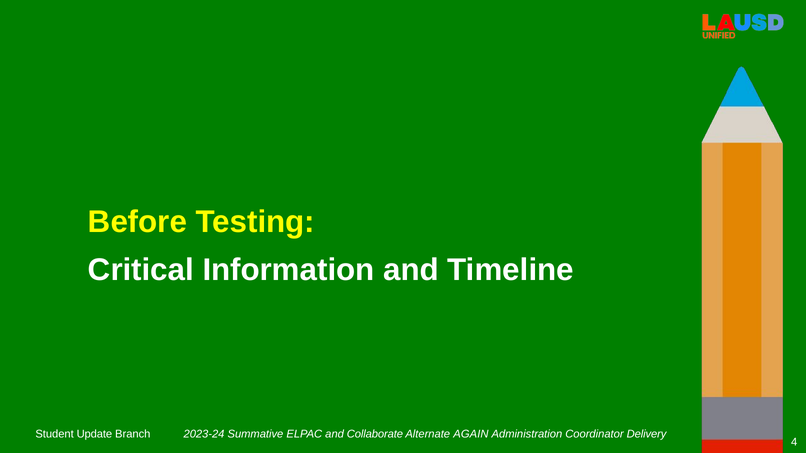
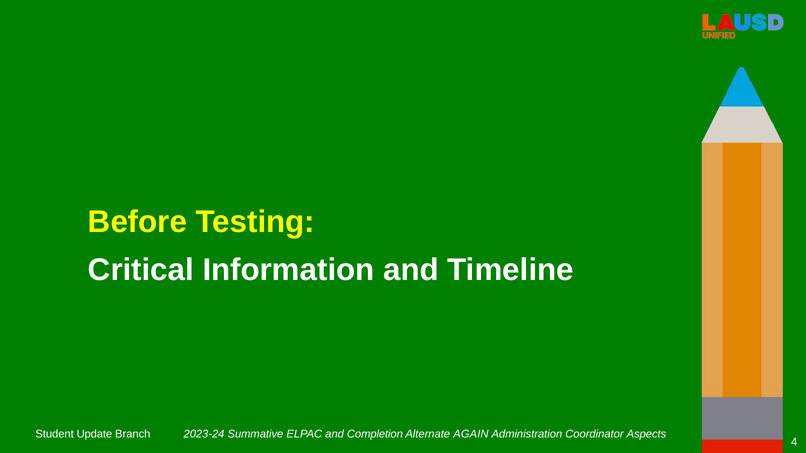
Collaborate: Collaborate -> Completion
Delivery: Delivery -> Aspects
